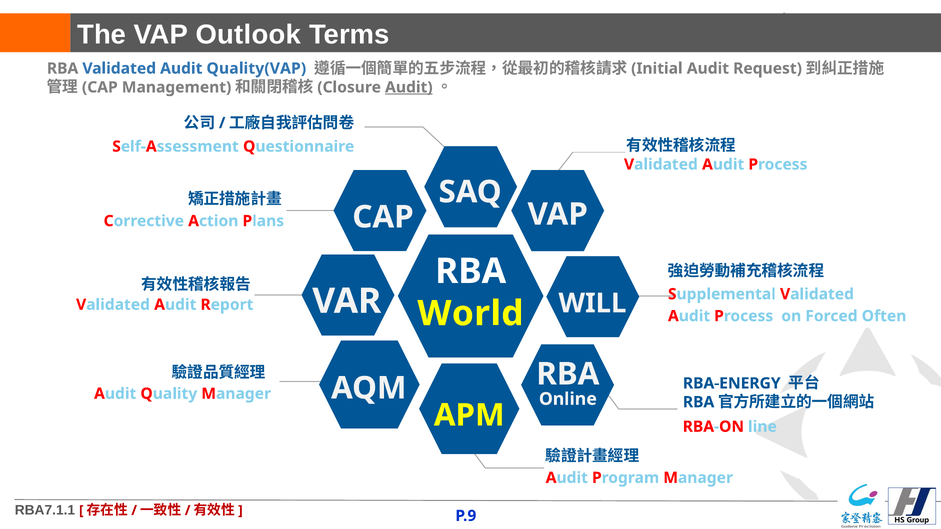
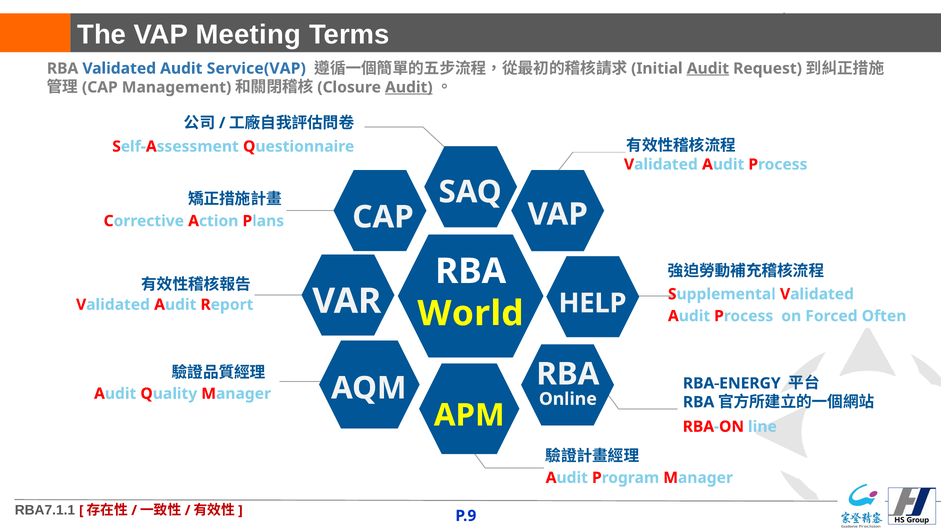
Outlook: Outlook -> Meeting
Quality(VAP: Quality(VAP -> Service(VAP
Audit at (708, 69) underline: none -> present
WILL: WILL -> HELP
